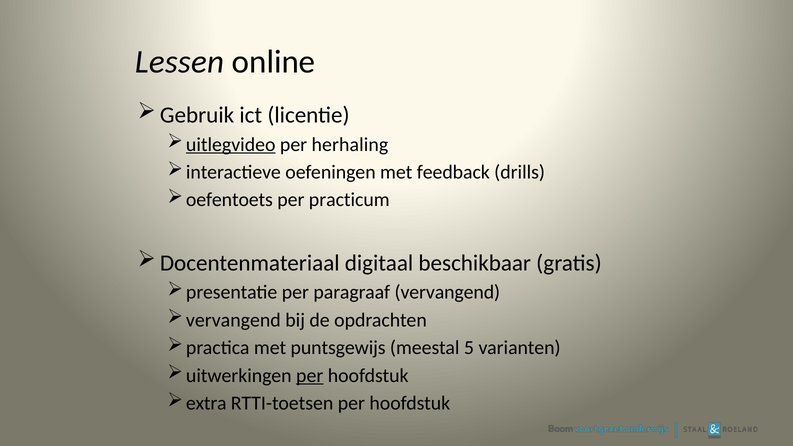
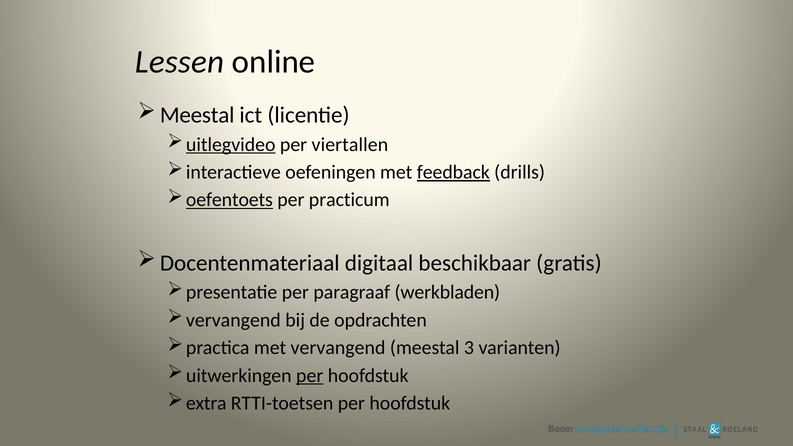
Gebruik at (197, 115): Gebruik -> Meestal
herhaling: herhaling -> viertallen
feedback underline: none -> present
oefentoets underline: none -> present
paragraaf vervangend: vervangend -> werkbladen
met puntsgewijs: puntsgewijs -> vervangend
5: 5 -> 3
